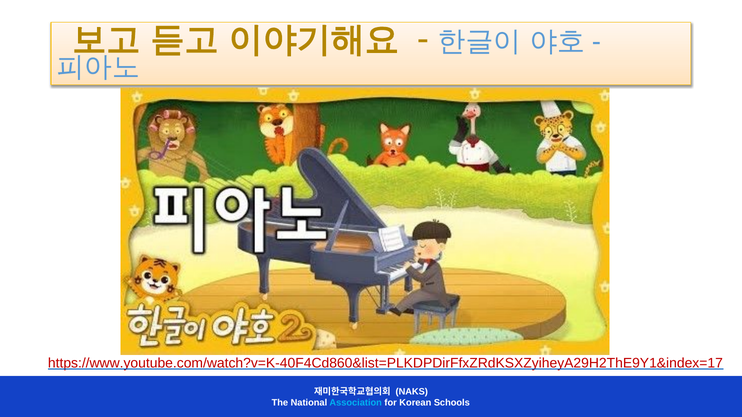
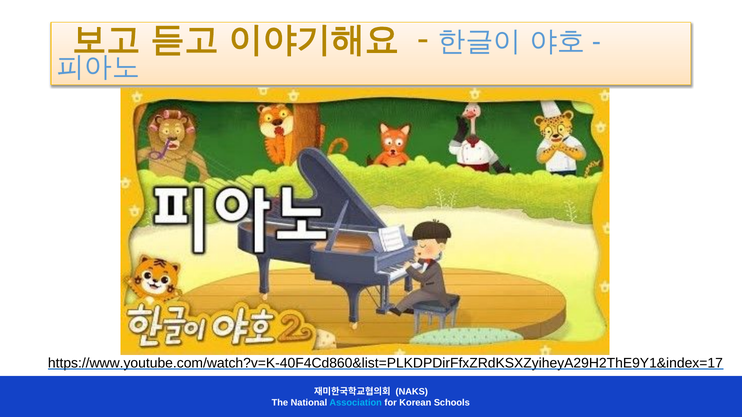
https://www.youtube.com/watch?v=K-40F4Cd860&list=PLKDPDirFfxZRdKSXZyiheyA29H2ThE9Y1&index=17 colour: red -> black
